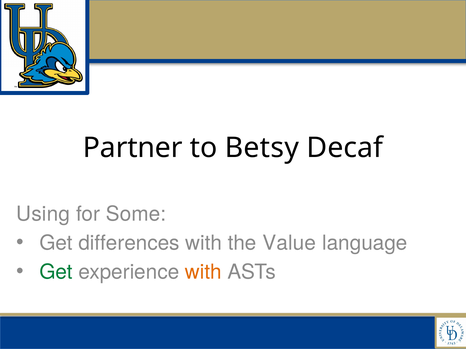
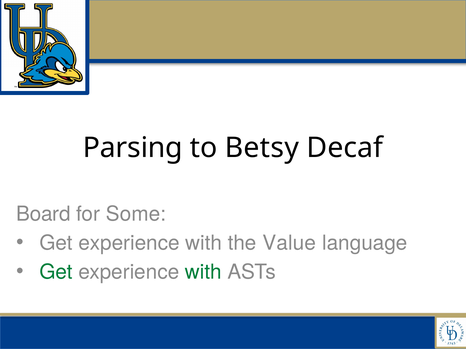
Partner: Partner -> Parsing
Using: Using -> Board
differences at (129, 243): differences -> experience
with at (203, 272) colour: orange -> green
